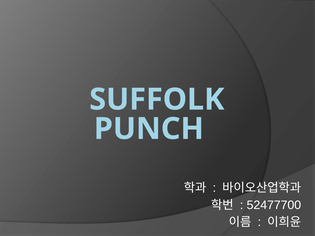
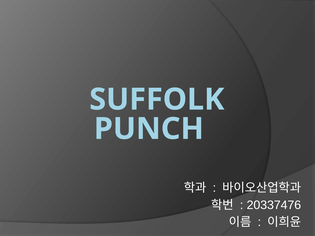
52477700: 52477700 -> 20337476
